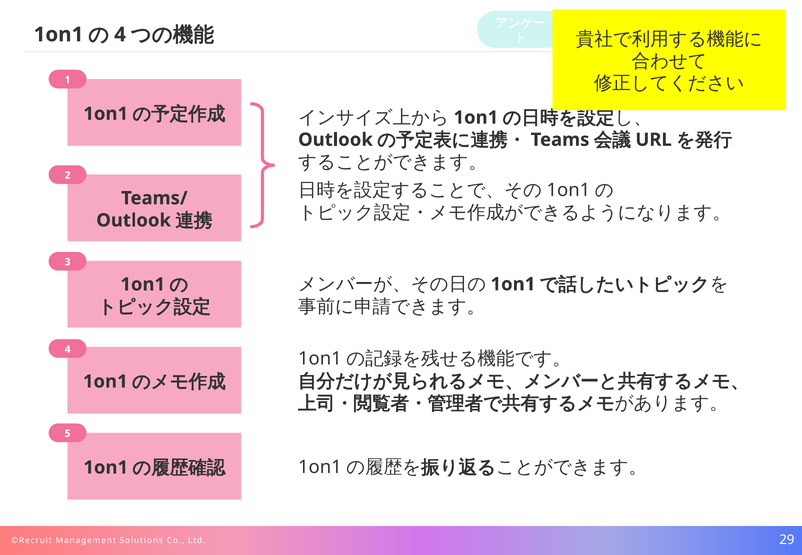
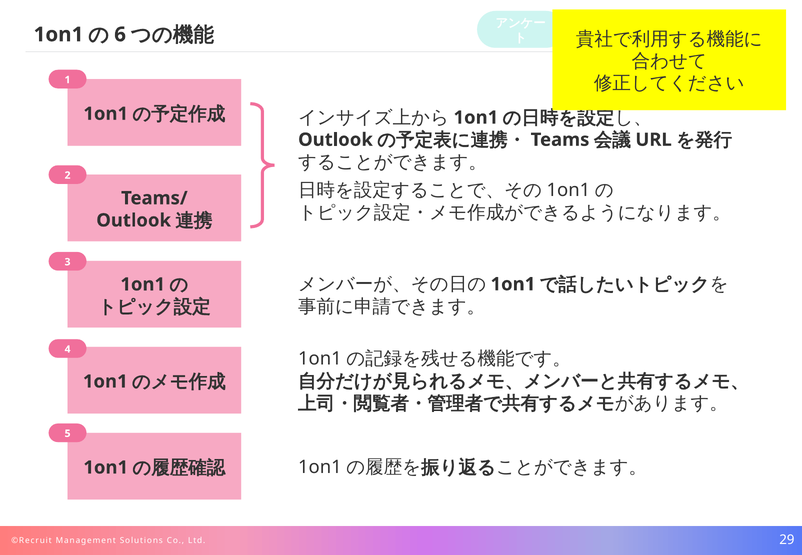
4 at (120, 35): 4 -> 6
